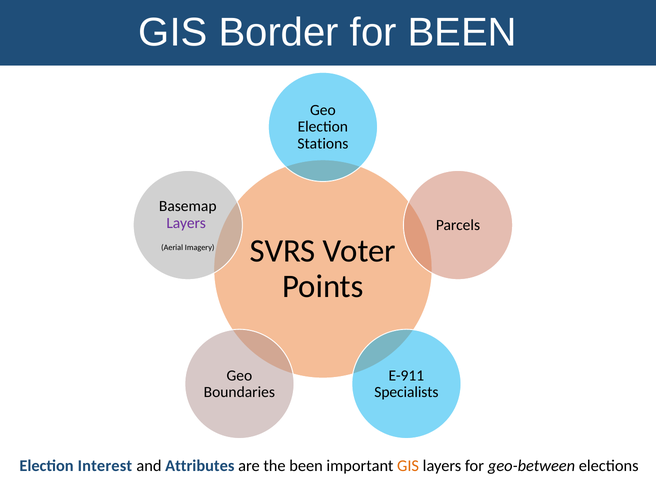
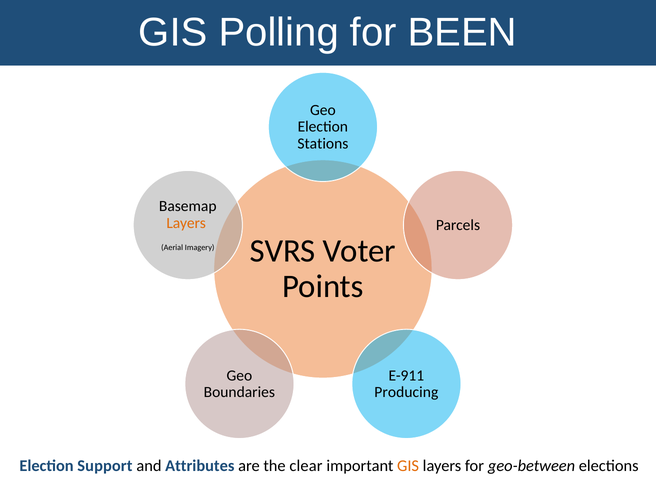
Border: Border -> Polling
Layers at (186, 223) colour: purple -> orange
Specialists: Specialists -> Producing
Interest: Interest -> Support
the been: been -> clear
